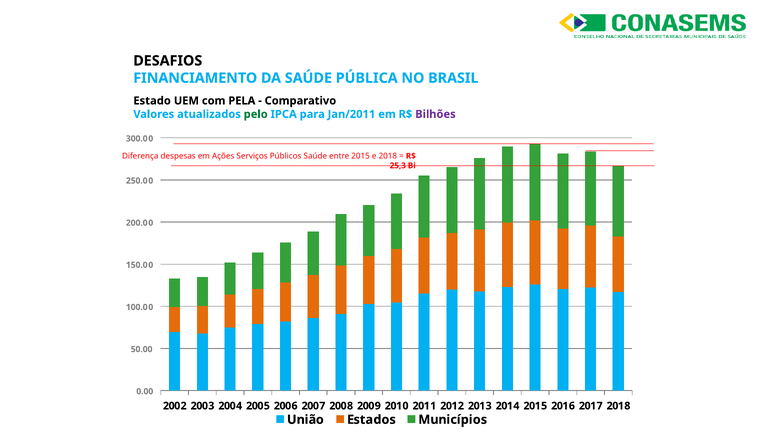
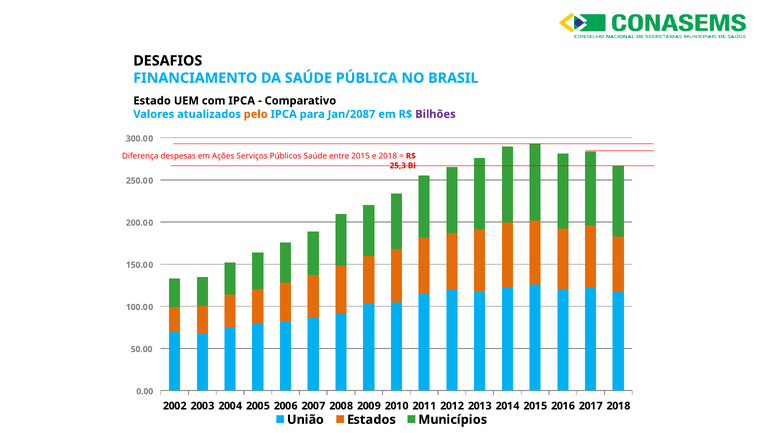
com PELA: PELA -> IPCA
pelo colour: green -> orange
Jan/2011: Jan/2011 -> Jan/2087
